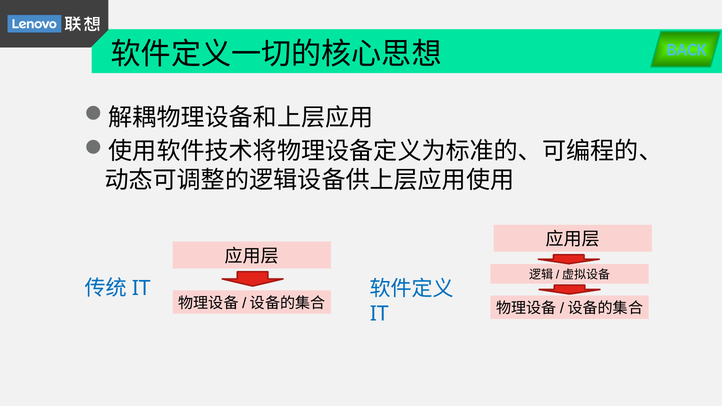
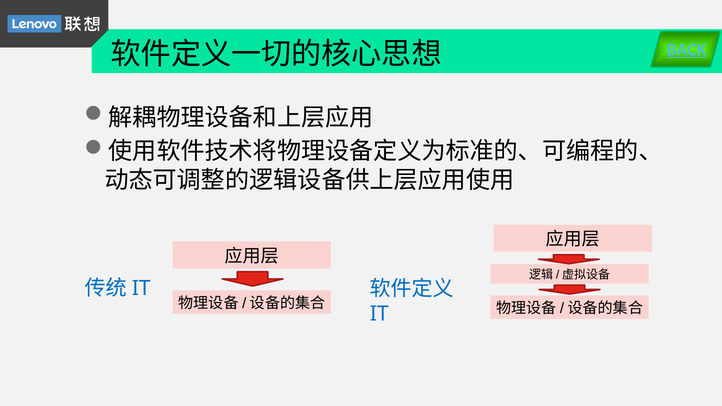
BACK underline: none -> present
